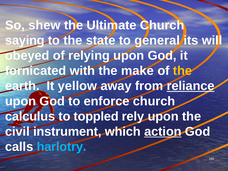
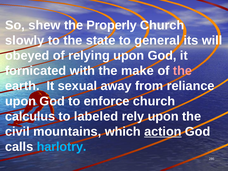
Ultimate: Ultimate -> Properly
saying: saying -> slowly
the at (182, 71) colour: yellow -> pink
yellow: yellow -> sexual
reliance underline: present -> none
toppled: toppled -> labeled
instrument: instrument -> mountains
